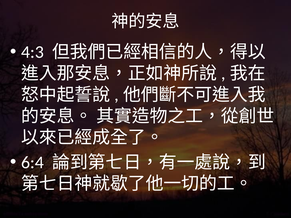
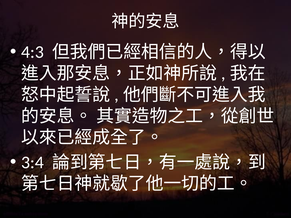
6:4: 6:4 -> 3:4
